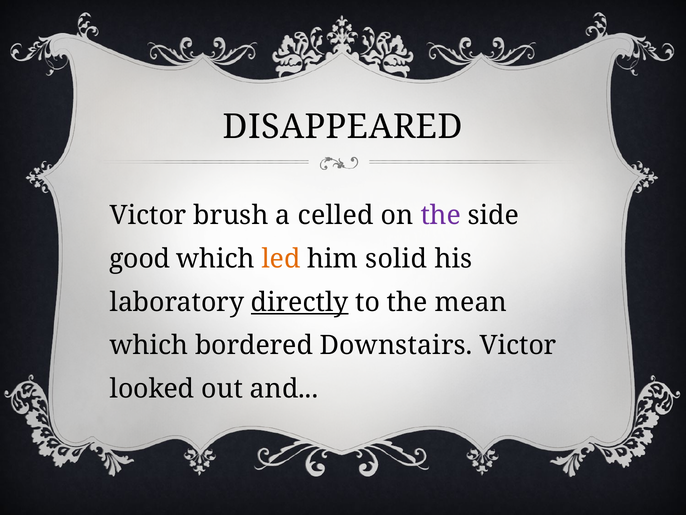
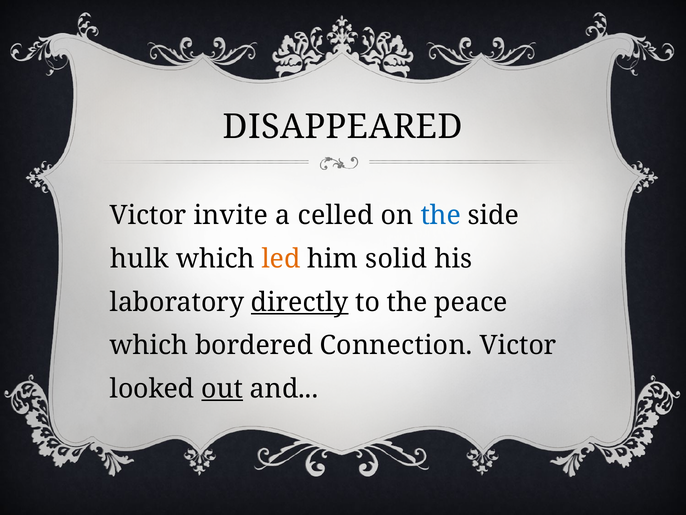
brush: brush -> invite
the at (441, 215) colour: purple -> blue
good: good -> hulk
mean: mean -> peace
Downstairs: Downstairs -> Connection
out underline: none -> present
